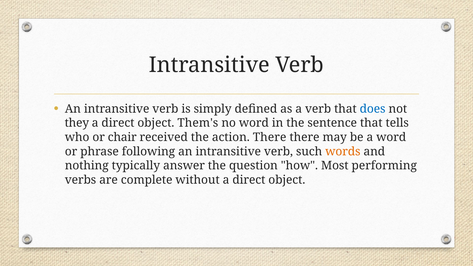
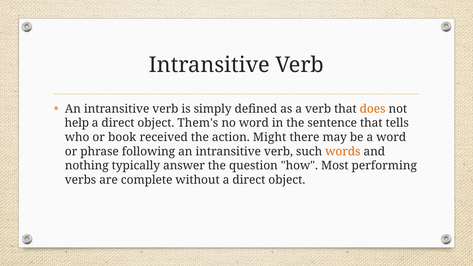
does colour: blue -> orange
they: they -> help
chair: chair -> book
action There: There -> Might
